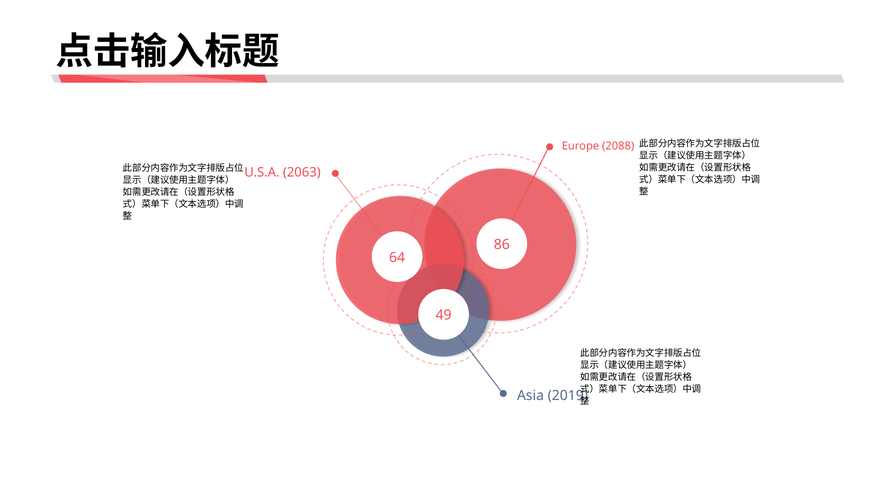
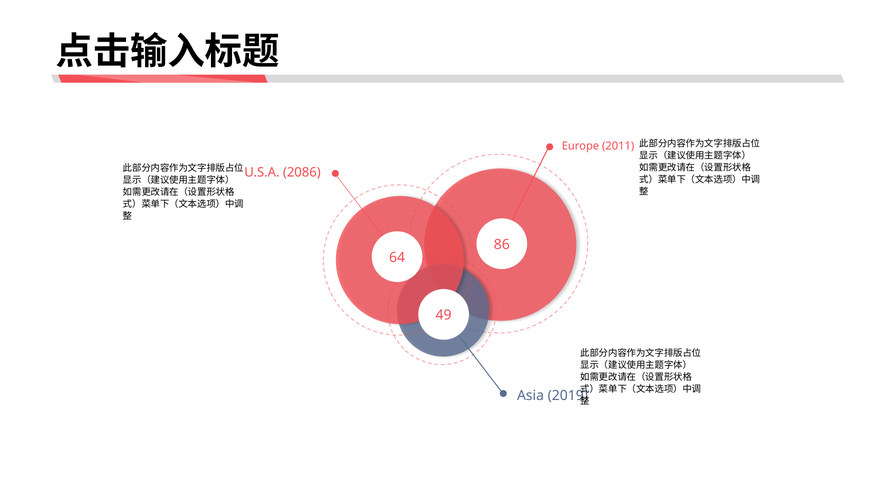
2088: 2088 -> 2011
2063: 2063 -> 2086
